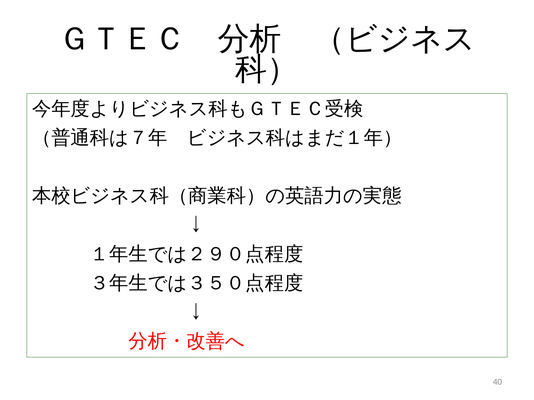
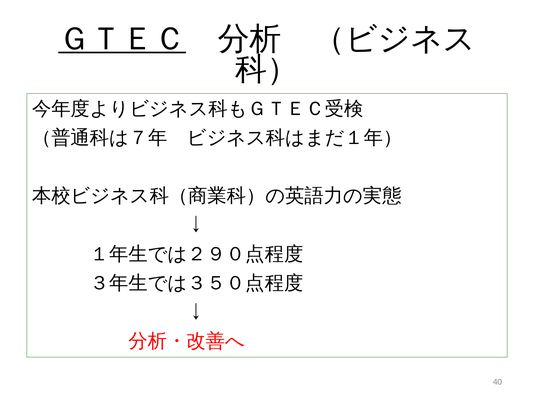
ＧＴＥＣ underline: none -> present
